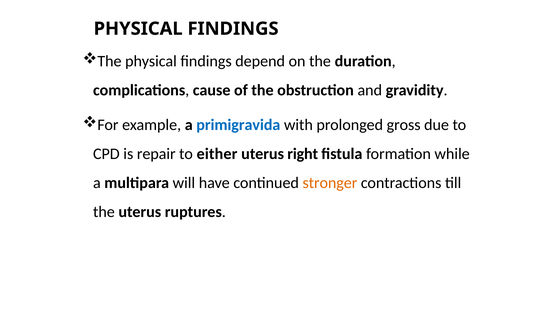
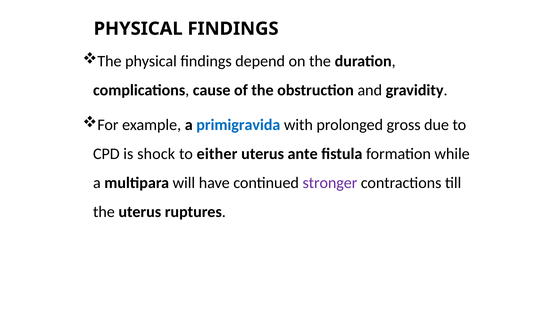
repair: repair -> shock
right: right -> ante
stronger colour: orange -> purple
